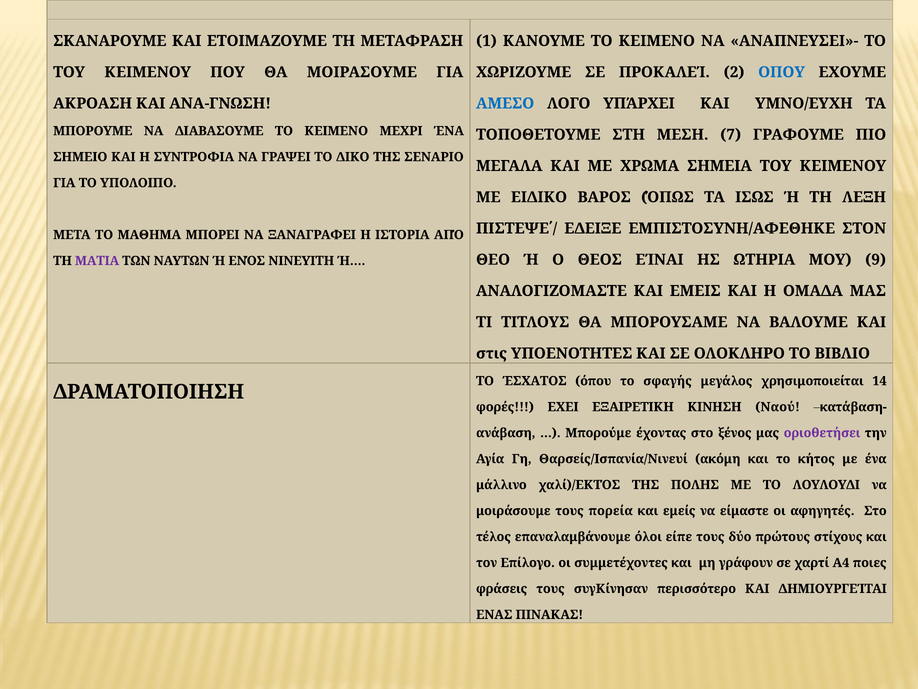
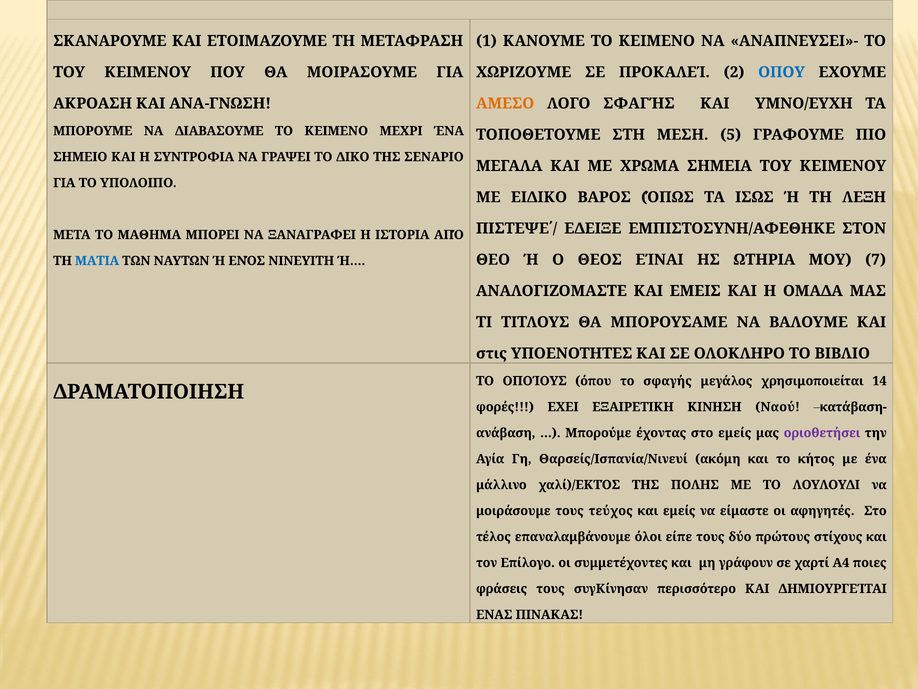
ΑΜΕΣΟ colour: blue -> orange
ΛΟΓΟ ΥΠΆΡΧΕΙ: ΥΠΆΡΧΕΙ -> ΣΦΑΓΉΣ
7: 7 -> 5
9: 9 -> 7
ΜΑΤΙΑ colour: purple -> blue
ΈΣΧΑΤΟΣ: ΈΣΧΑΤΟΣ -> ΟΠΟΊΟΥΣ
στο ξένος: ξένος -> εμείς
πορεία: πορεία -> τεύχος
